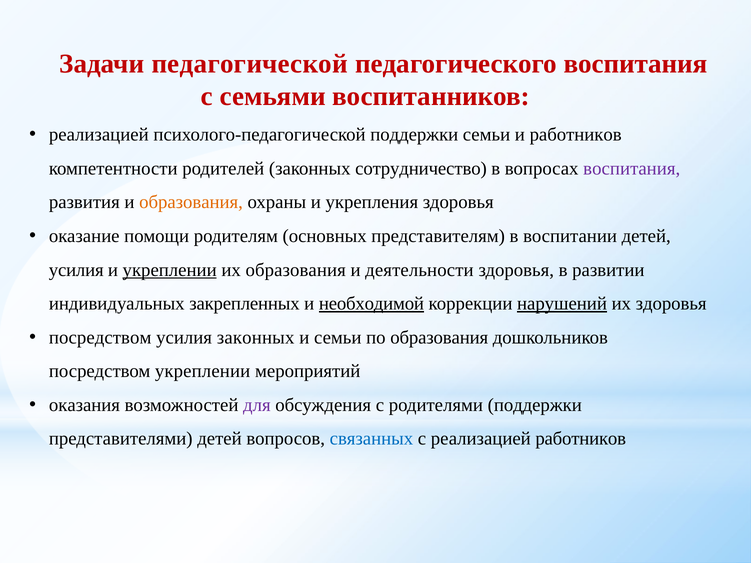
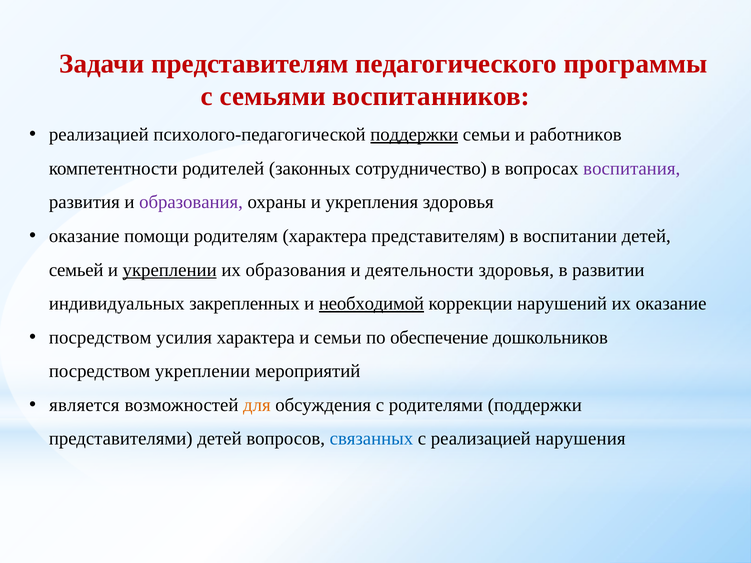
Задачи педагогической: педагогической -> представителям
педагогического воспитания: воспитания -> программы
поддержки at (414, 135) underline: none -> present
образования at (191, 202) colour: orange -> purple
родителям основных: основных -> характера
усилия at (76, 270): усилия -> семьей
нарушений underline: present -> none
их здоровья: здоровья -> оказание
усилия законных: законных -> характера
по образования: образования -> обеспечение
оказания: оказания -> является
для colour: purple -> orange
реализацией работников: работников -> нарушения
